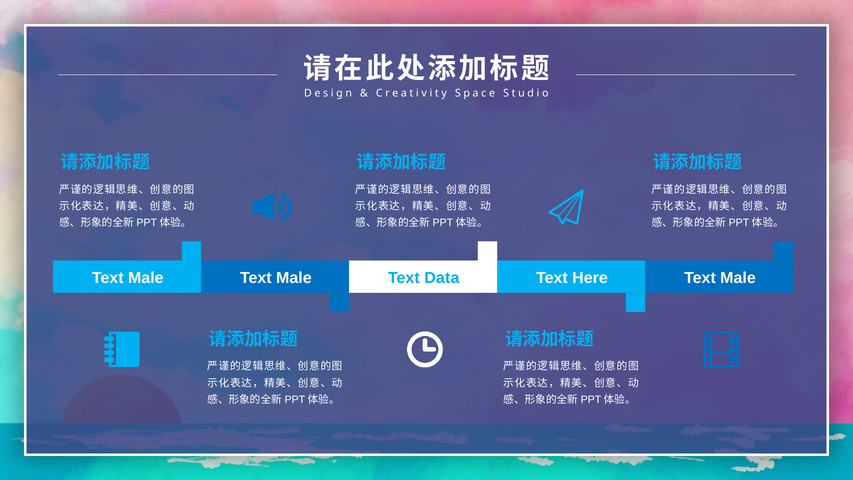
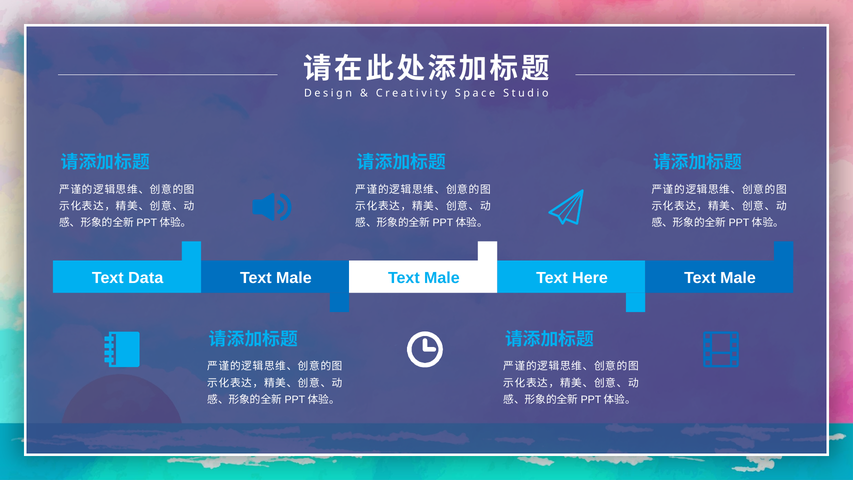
Male at (146, 278): Male -> Data
Data at (442, 278): Data -> Male
